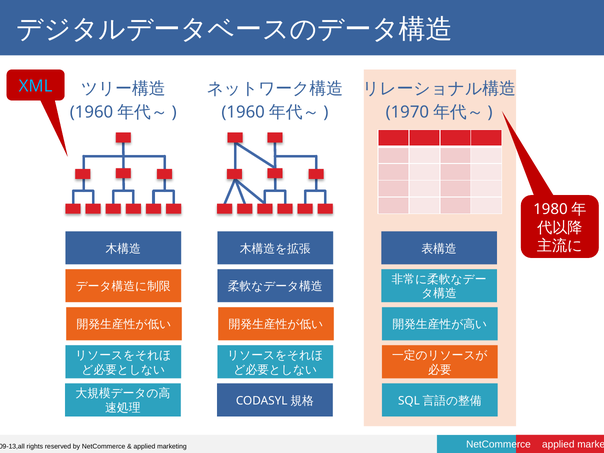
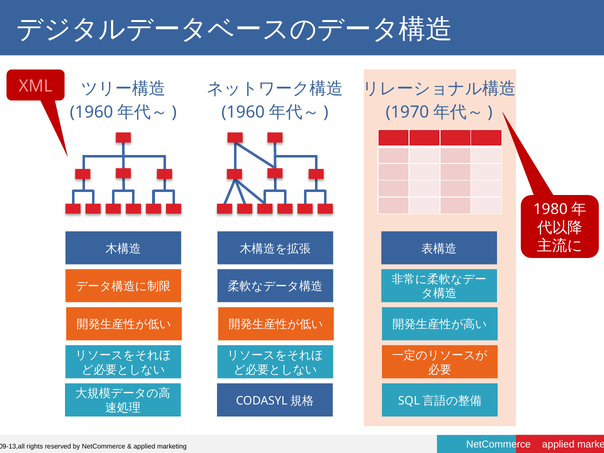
XML colour: light blue -> pink
